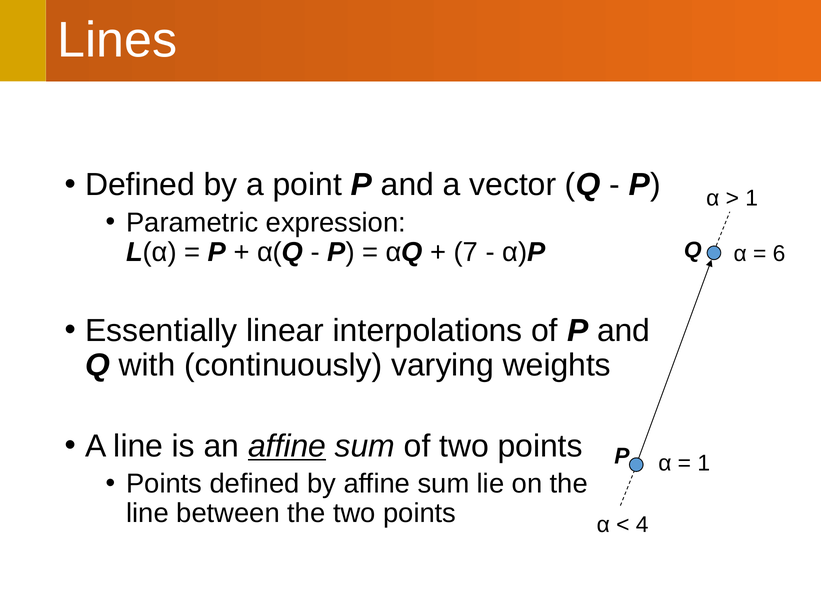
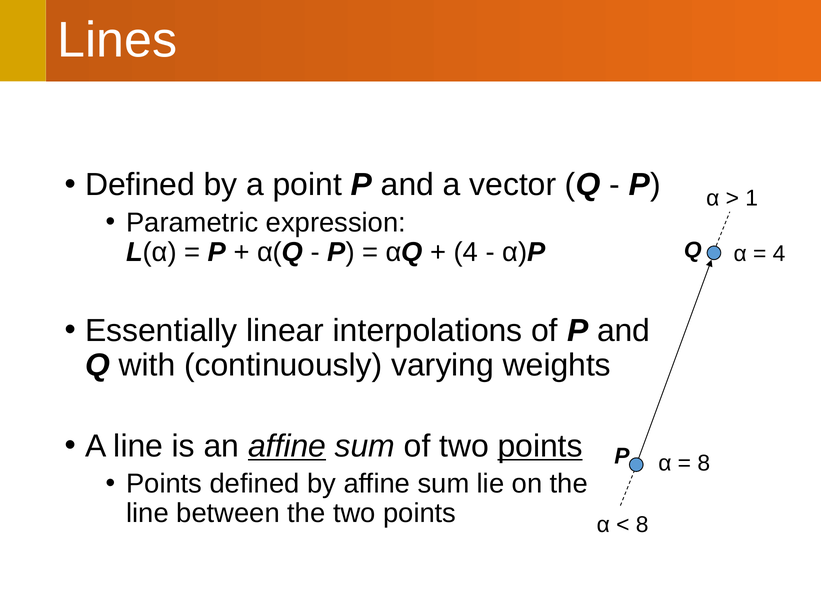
7 at (466, 252): 7 -> 4
6 at (779, 254): 6 -> 4
points at (540, 447) underline: none -> present
1 at (704, 464): 1 -> 8
4 at (642, 525): 4 -> 8
